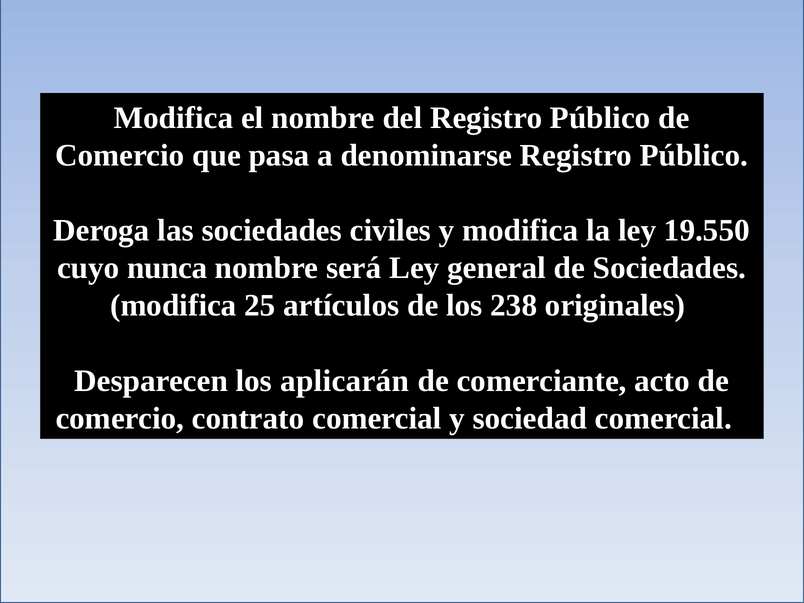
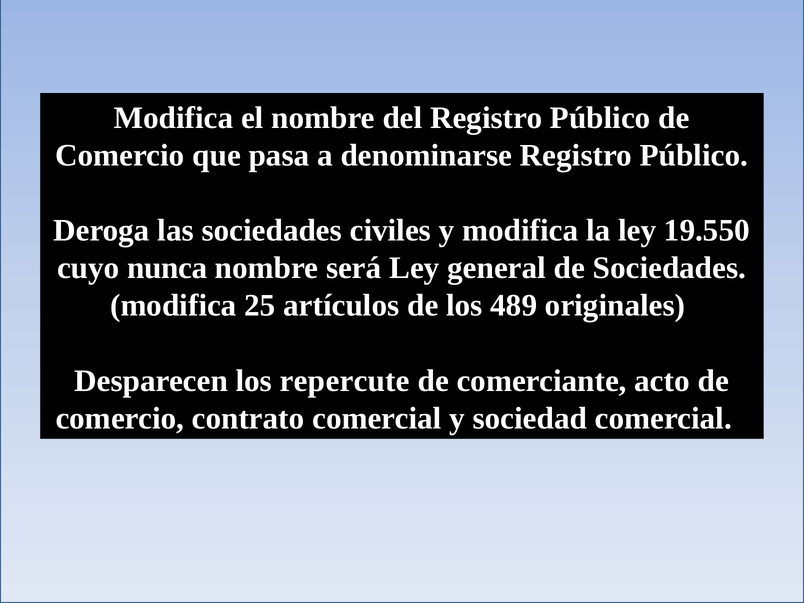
238: 238 -> 489
aplicarán: aplicarán -> repercute
